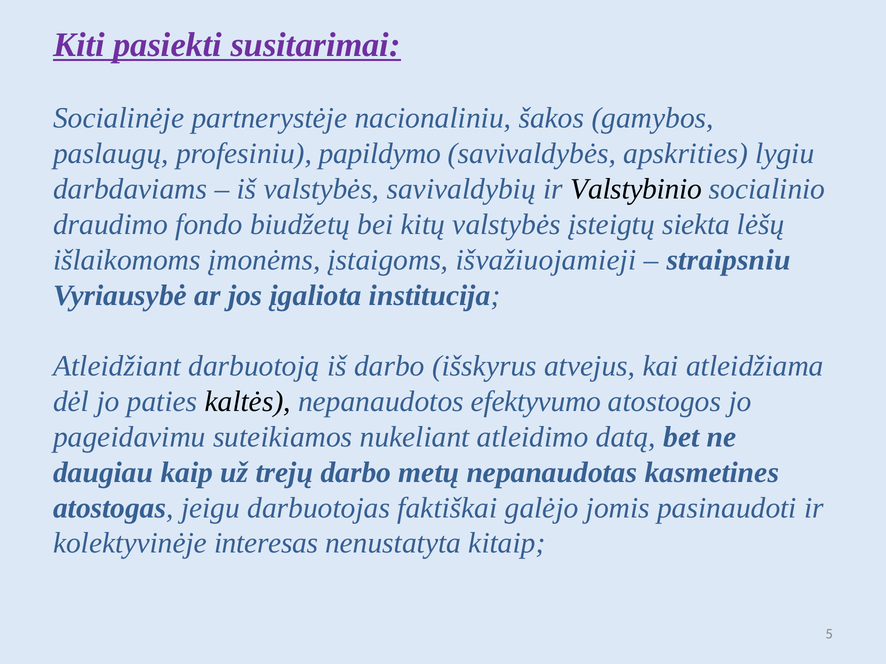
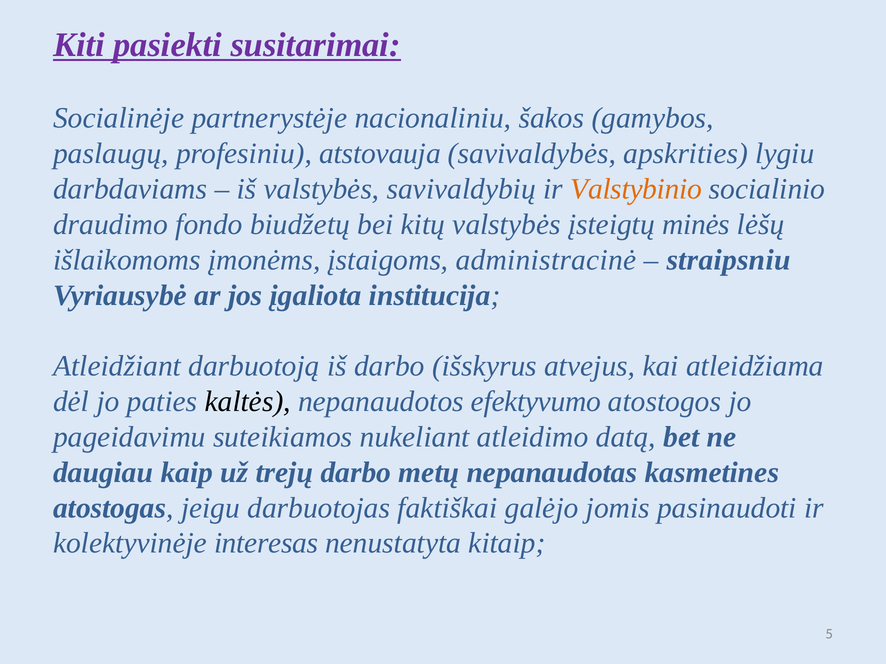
papildymo: papildymo -> atstovauja
Valstybinio colour: black -> orange
siekta: siekta -> minės
išvažiuojamieji: išvažiuojamieji -> administracinė
